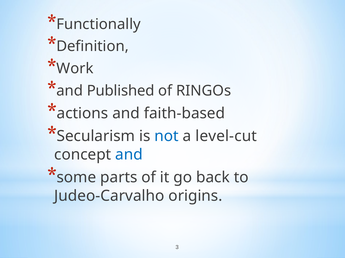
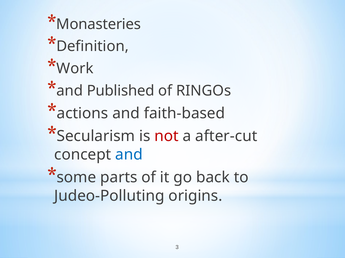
Functionally: Functionally -> Monasteries
not colour: blue -> red
level-cut: level-cut -> after-cut
Judeo-Carvalho: Judeo-Carvalho -> Judeo-Polluting
